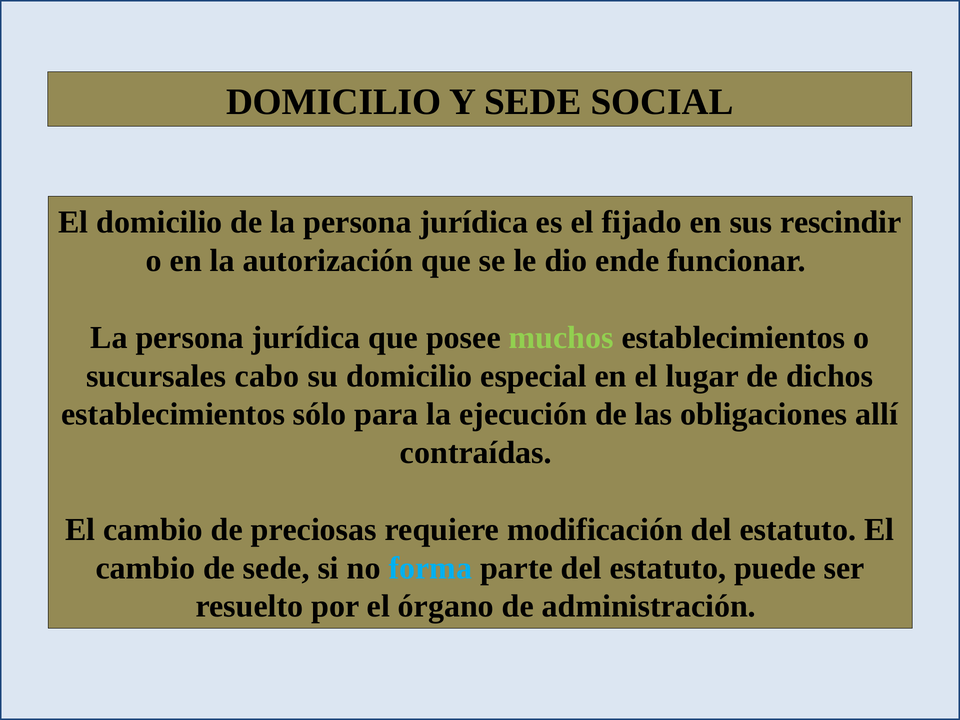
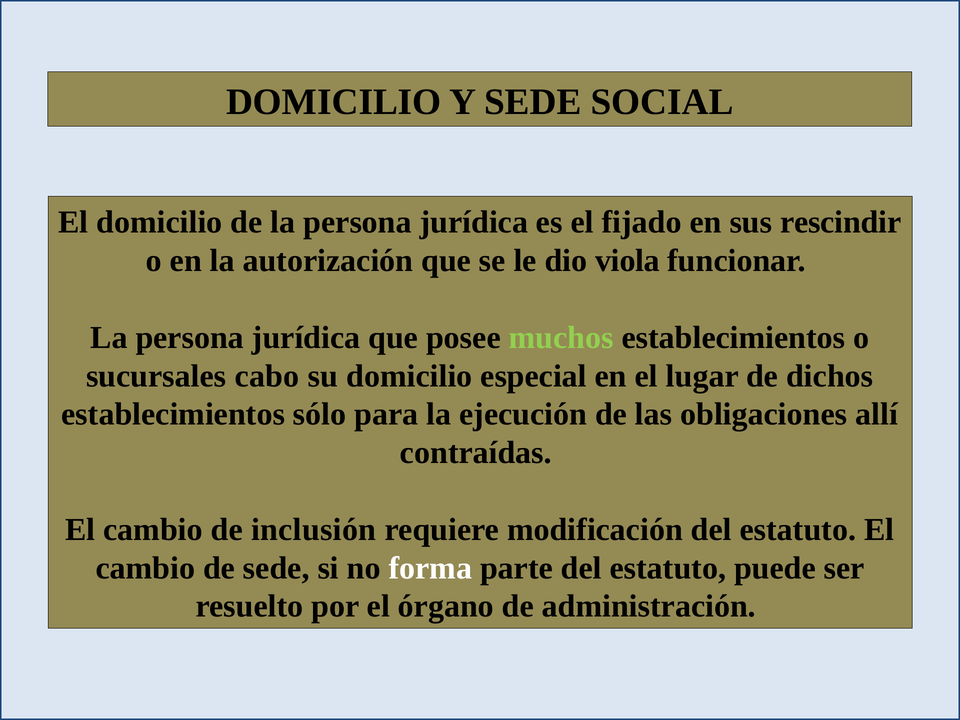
ende: ende -> viola
preciosas: preciosas -> inclusión
forma colour: light blue -> white
